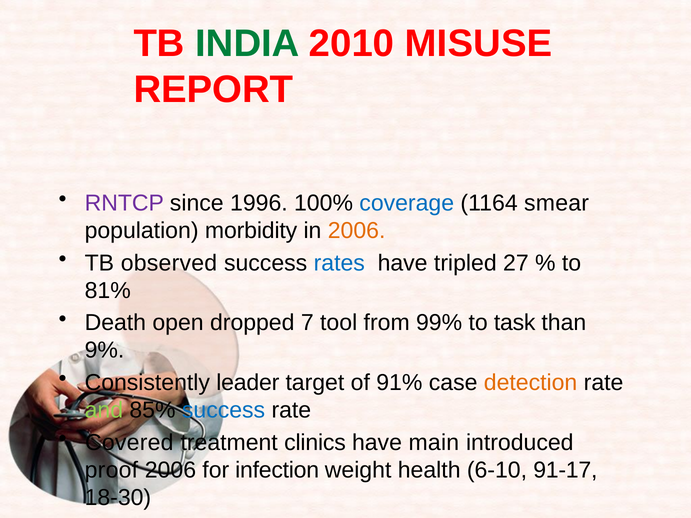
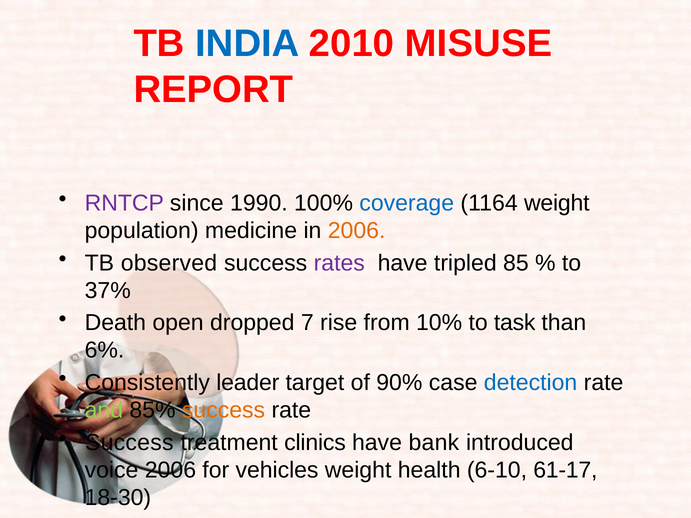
INDIA colour: green -> blue
1996: 1996 -> 1990
1164 smear: smear -> weight
morbidity: morbidity -> medicine
rates colour: blue -> purple
27: 27 -> 85
81%: 81% -> 37%
tool: tool -> rise
99%: 99% -> 10%
9%: 9% -> 6%
91%: 91% -> 90%
detection colour: orange -> blue
success at (224, 410) colour: blue -> orange
Covered at (129, 443): Covered -> Success
main: main -> bank
proof: proof -> voice
infection: infection -> vehicles
91-17: 91-17 -> 61-17
